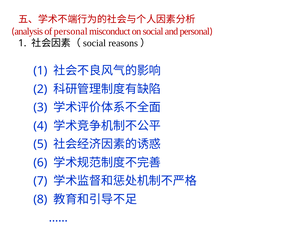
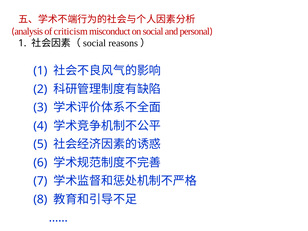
of personal: personal -> criticism
